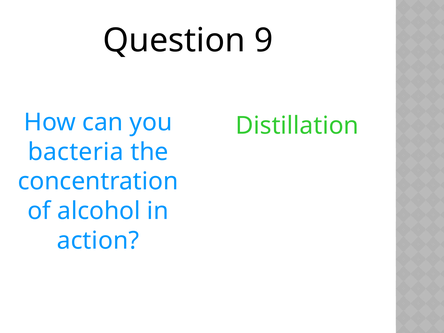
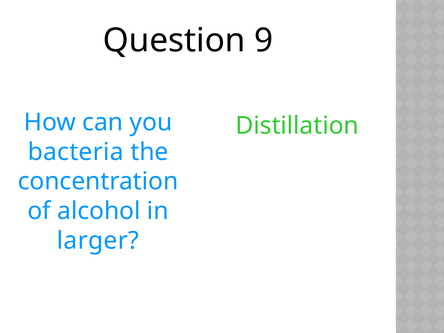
action: action -> larger
